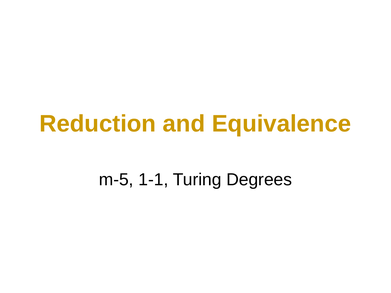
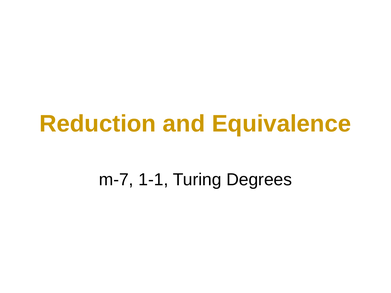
m-5: m-5 -> m-7
